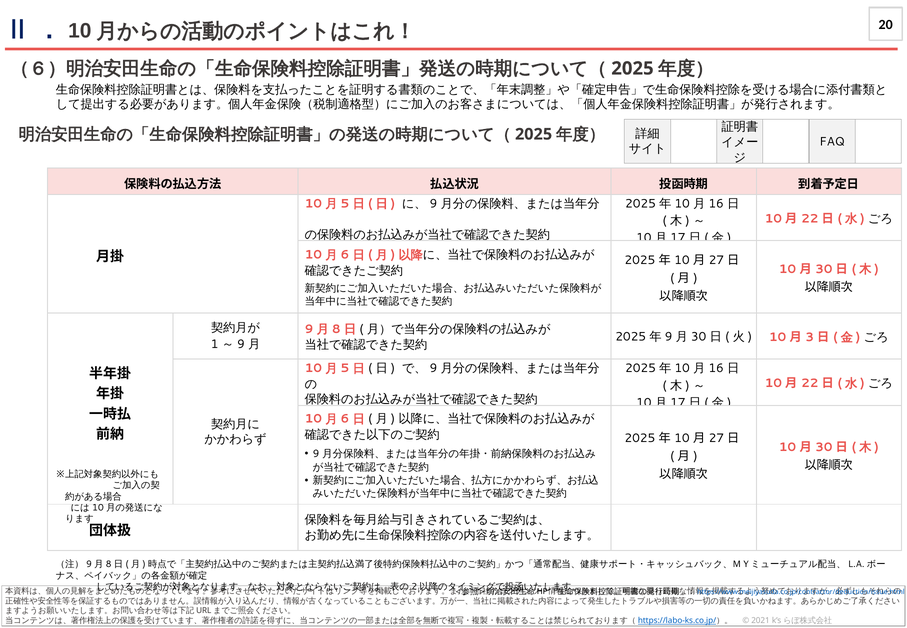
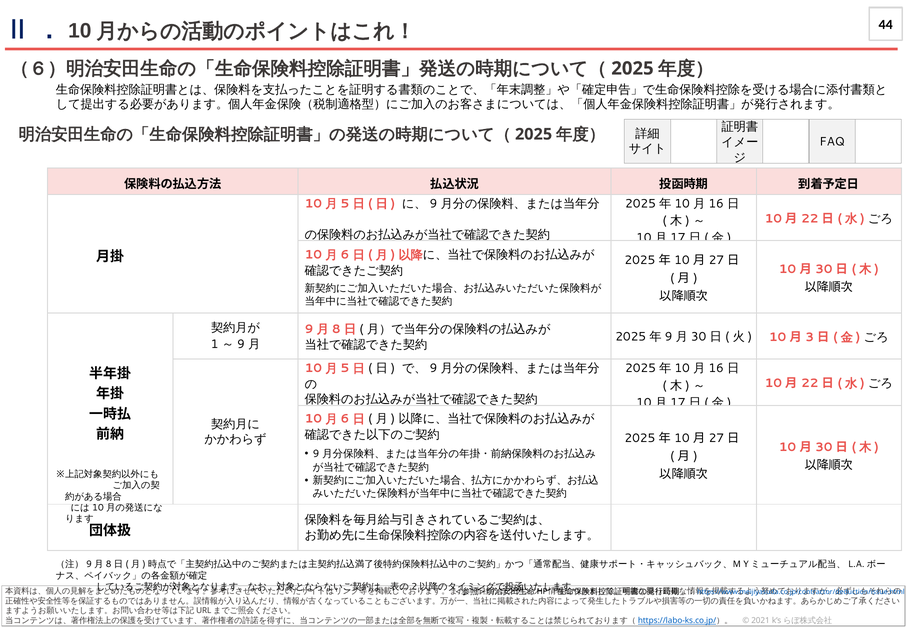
20: 20 -> 44
